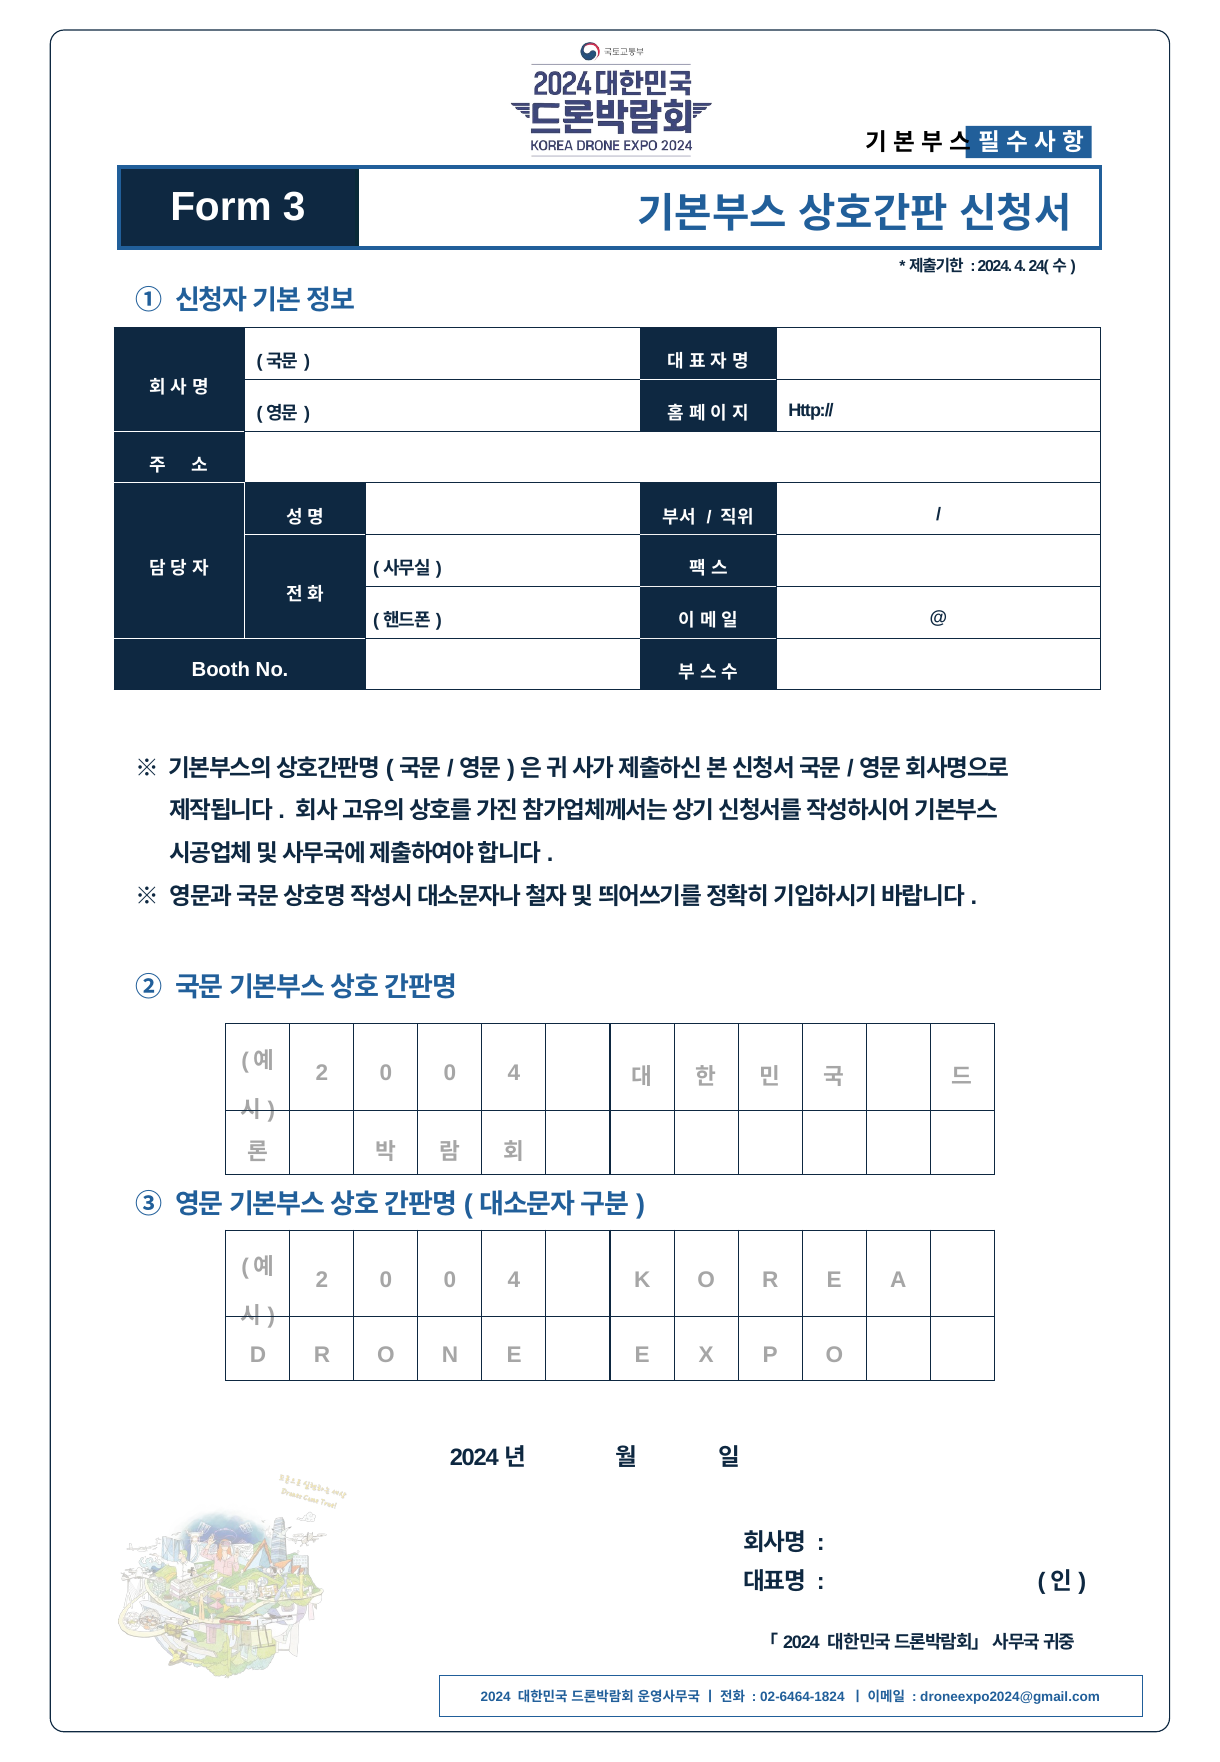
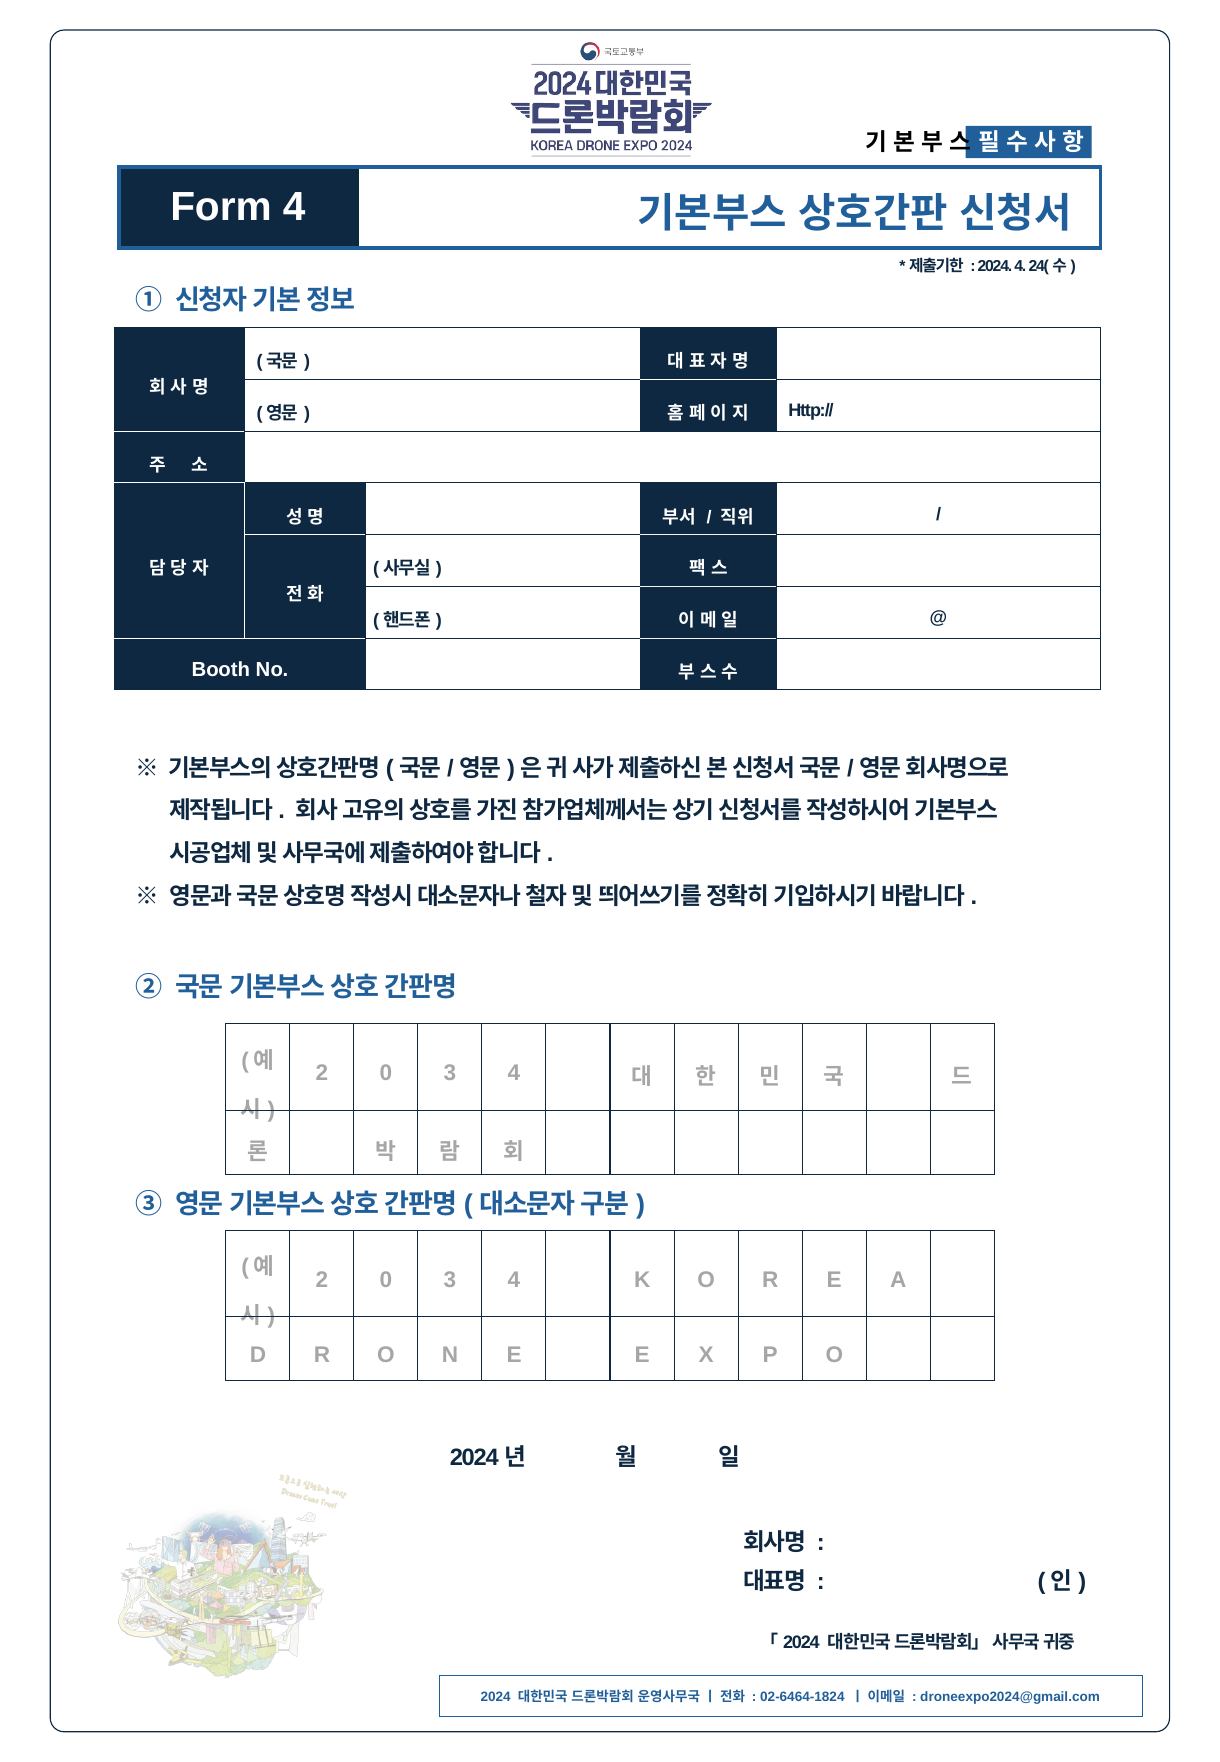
Form 3: 3 -> 4
0 at (450, 1074): 0 -> 3
0 at (450, 1280): 0 -> 3
